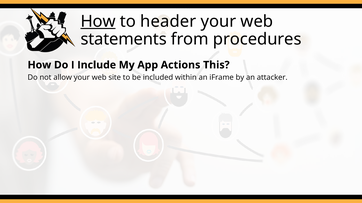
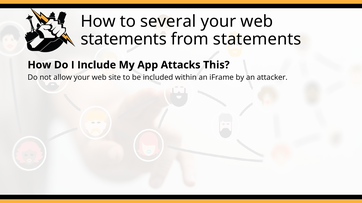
How at (98, 21) underline: present -> none
header: header -> several
from procedures: procedures -> statements
Actions: Actions -> Attacks
